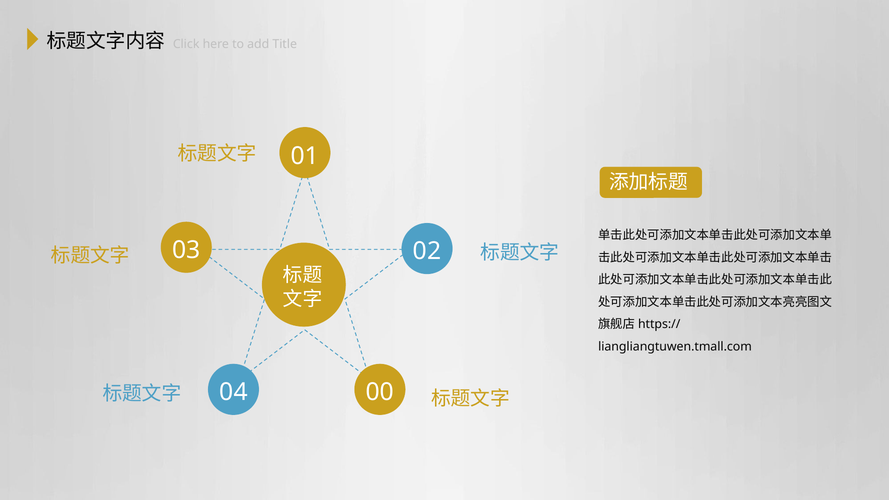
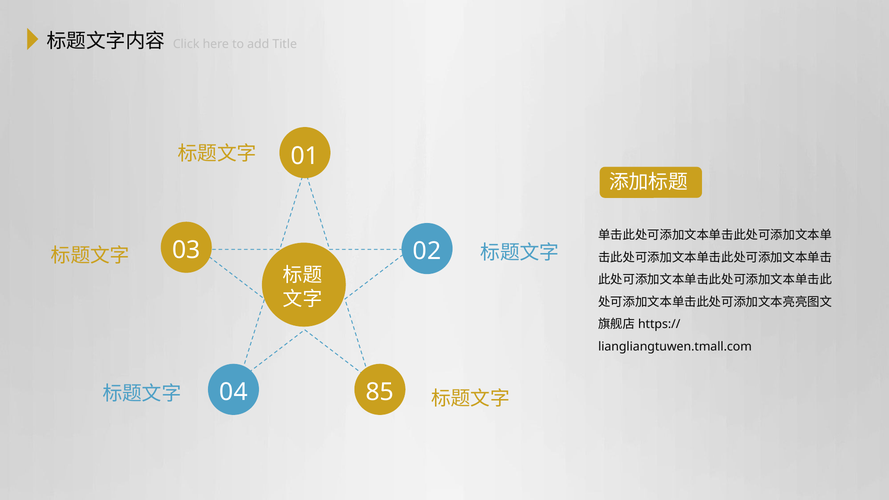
00: 00 -> 85
